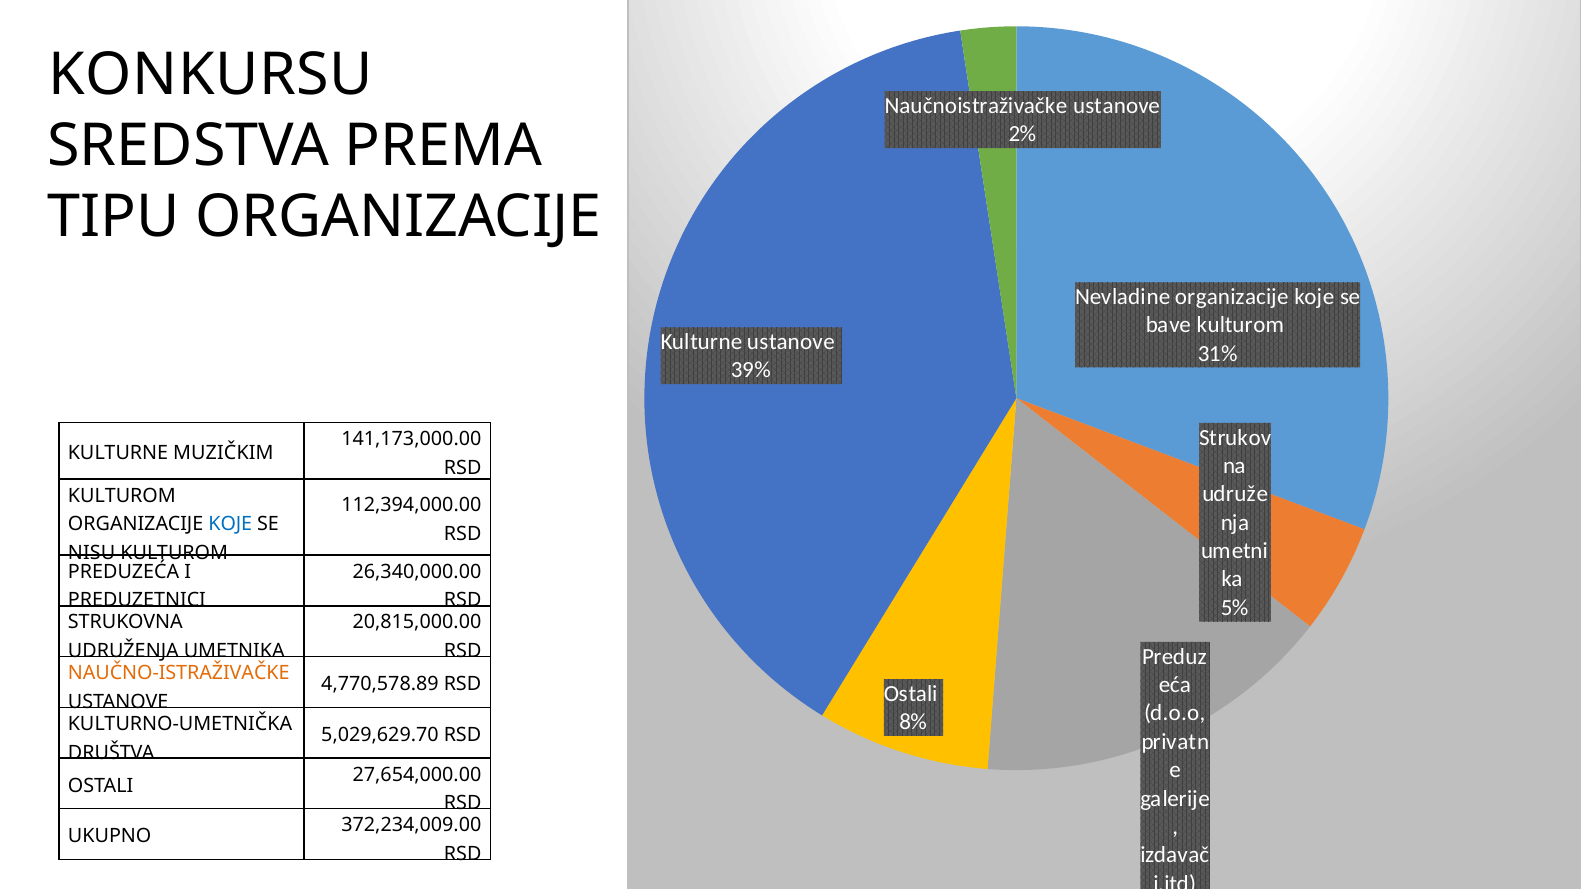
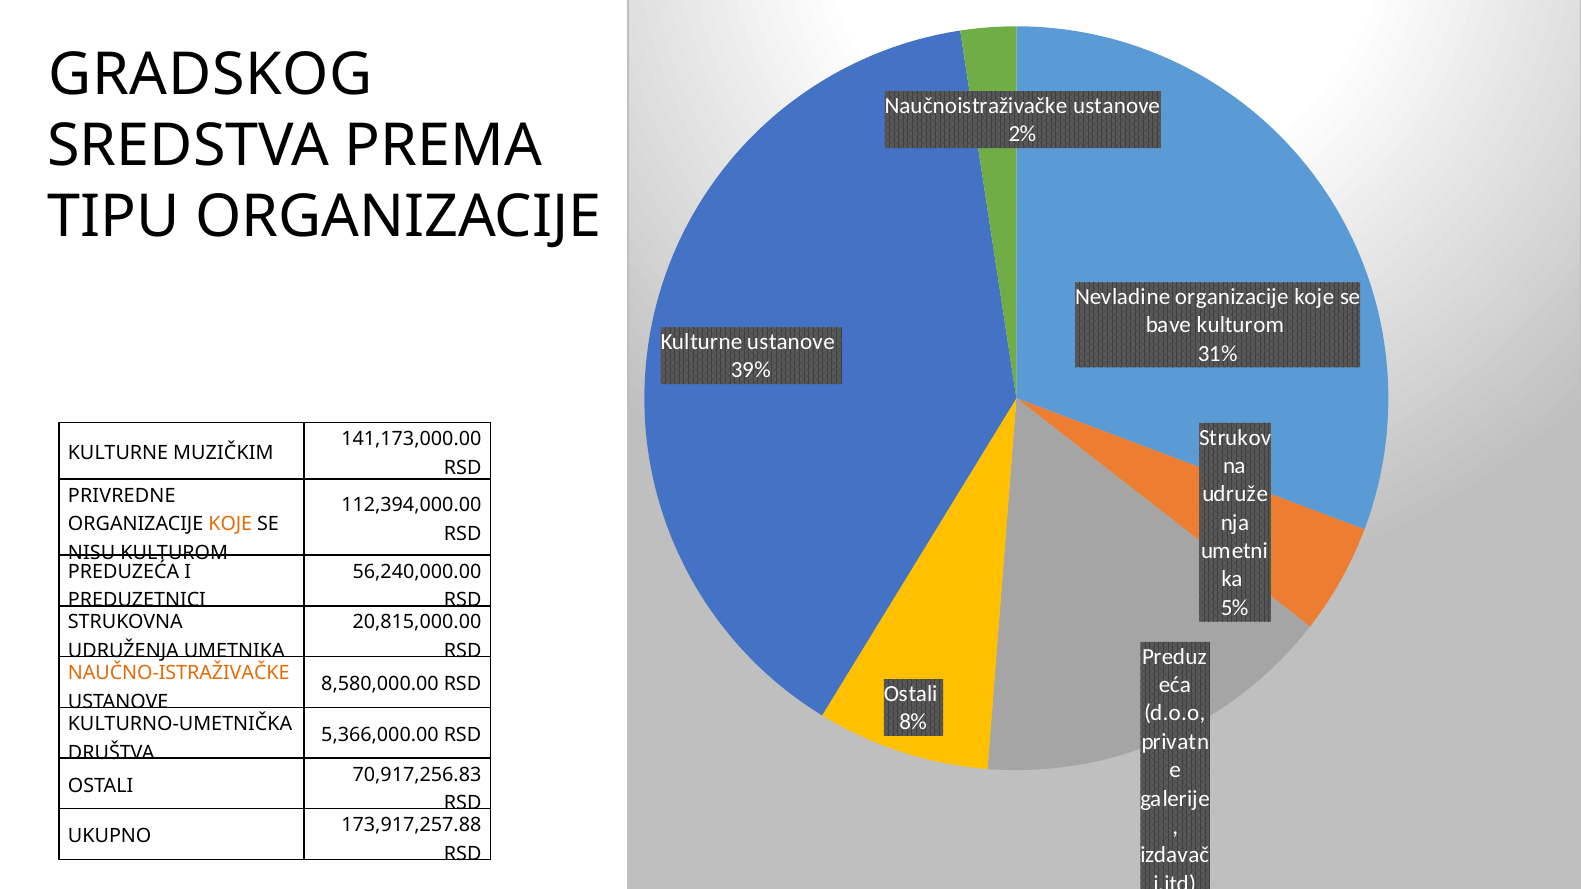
KONKURSU: KONKURSU -> GRADSKOG
KULTUROM at (122, 496): KULTUROM -> PRIVREDNE
KOJE at (230, 524) colour: blue -> orange
26,340,000.00: 26,340,000.00 -> 56,240,000.00
4,770,578.89: 4,770,578.89 -> 8,580,000.00
5,029,629.70: 5,029,629.70 -> 5,366,000.00
27,654,000.00: 27,654,000.00 -> 70,917,256.83
372,234,009.00: 372,234,009.00 -> 173,917,257.88
